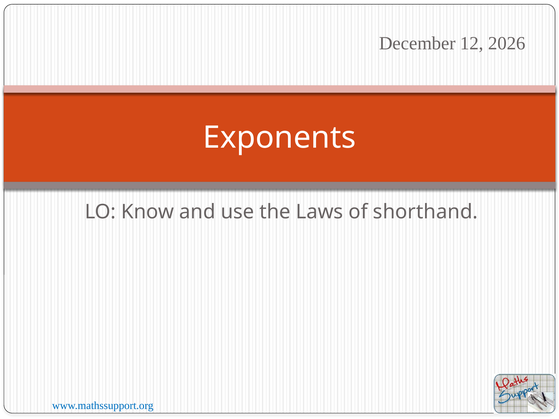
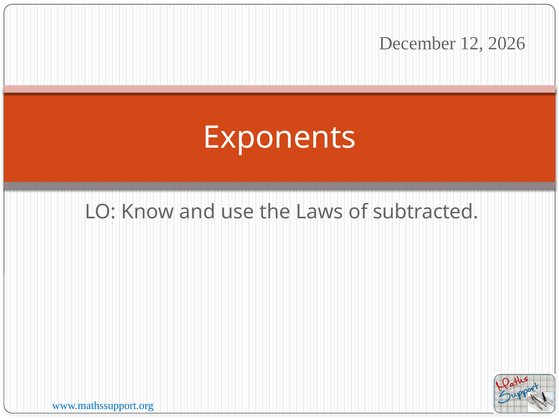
shorthand: shorthand -> subtracted
